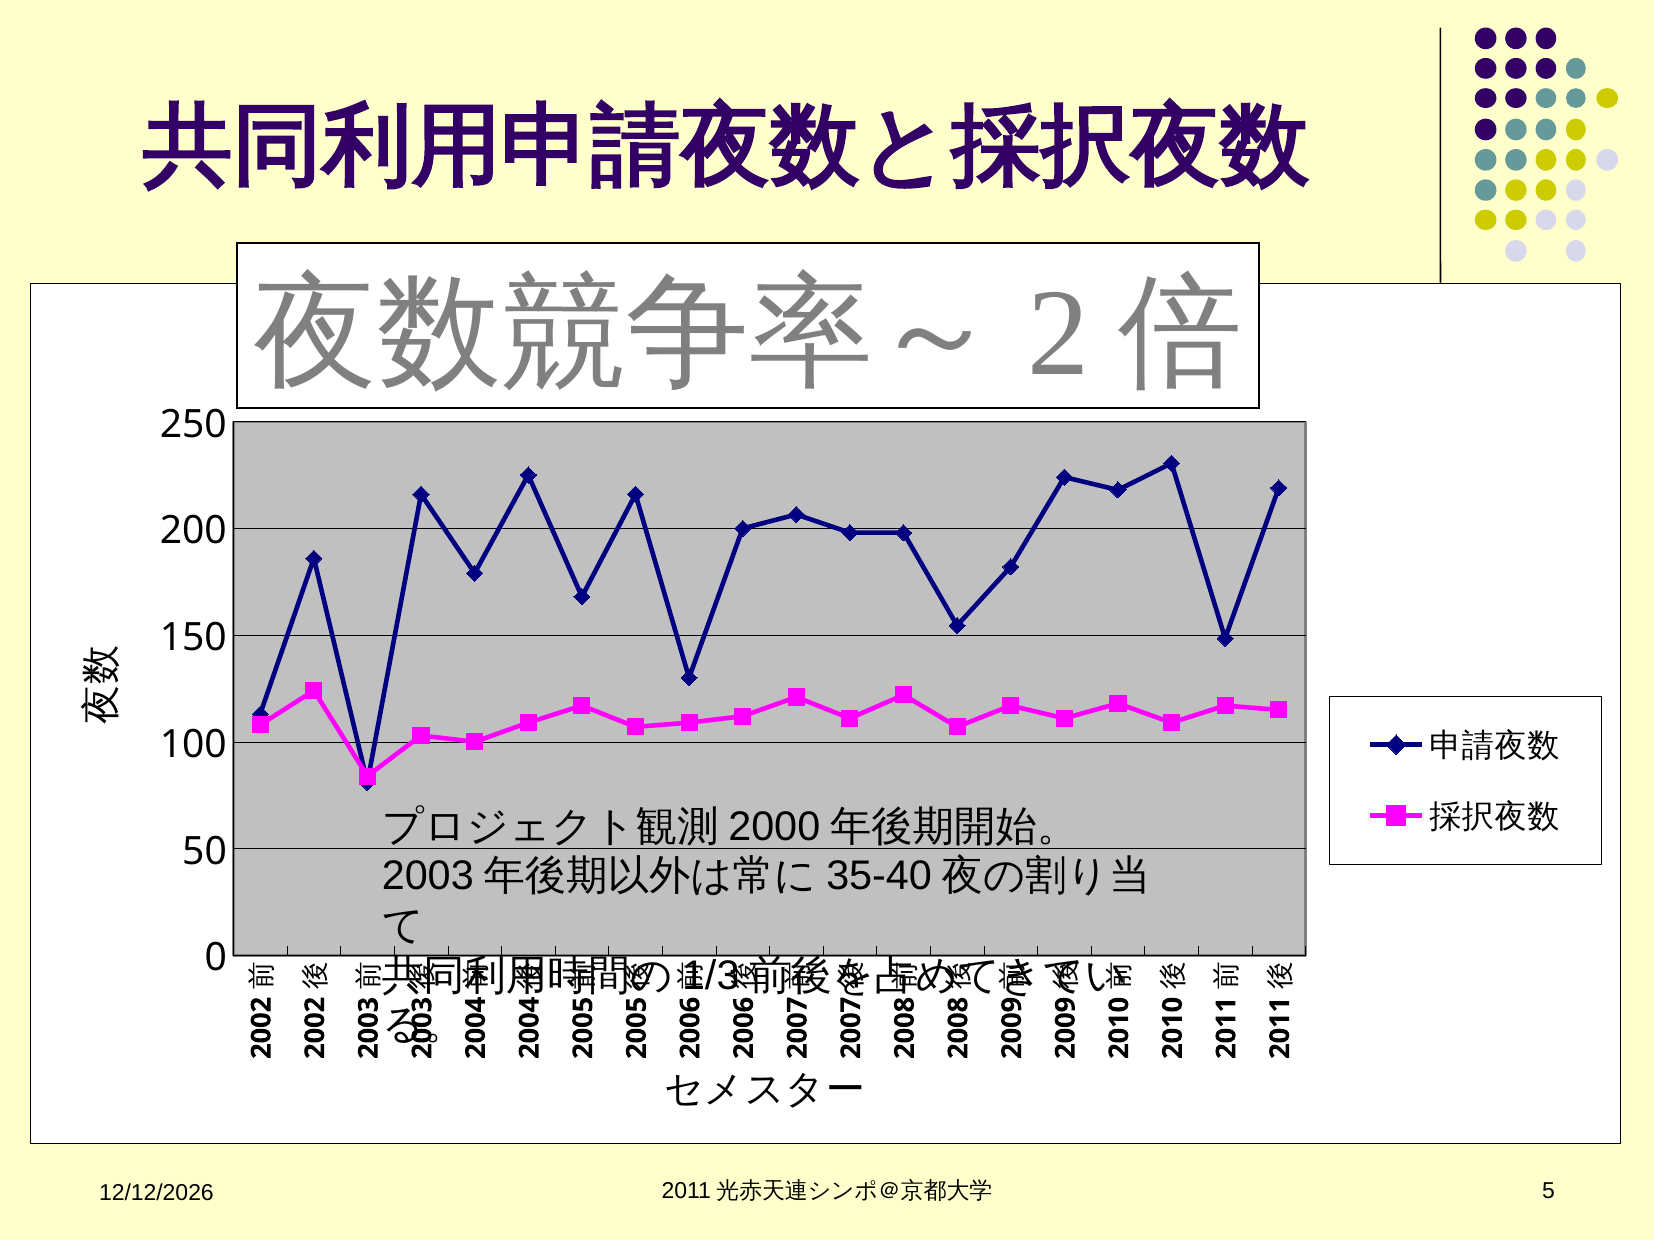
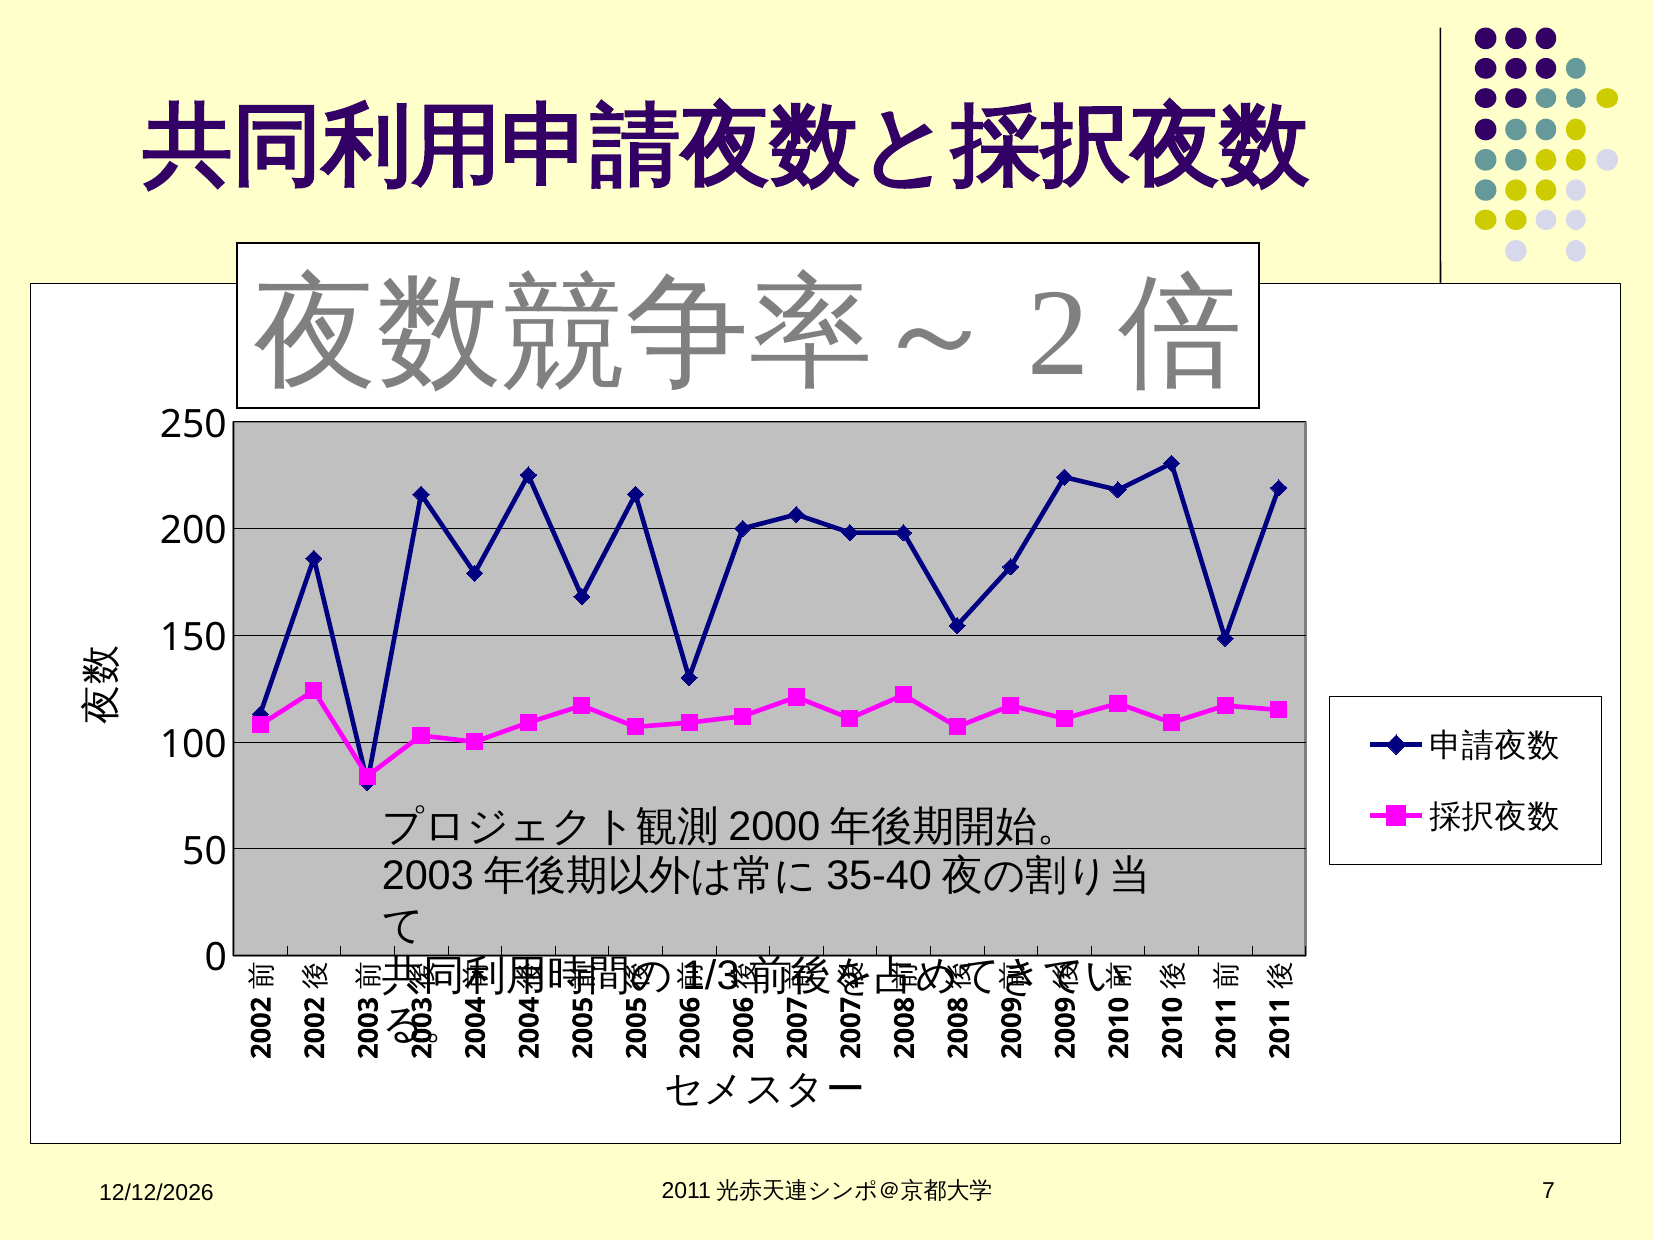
5 at (1548, 1192): 5 -> 7
